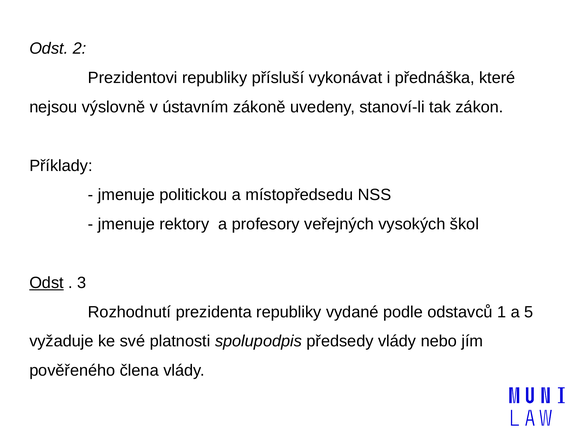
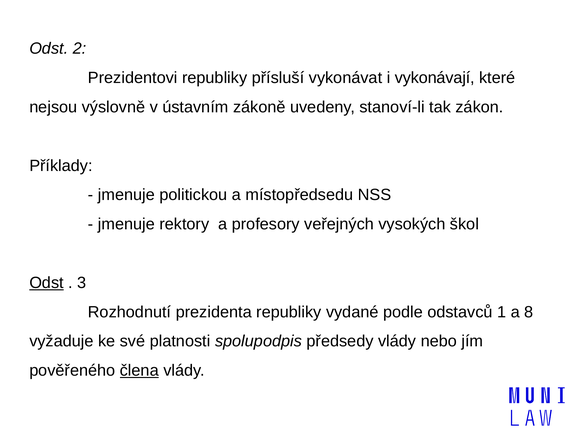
přednáška: přednáška -> vykonávají
5: 5 -> 8
člena underline: none -> present
